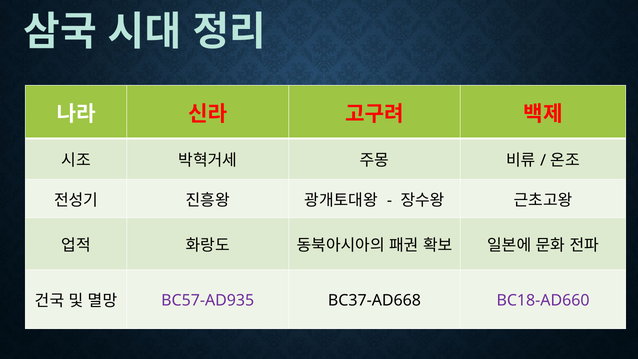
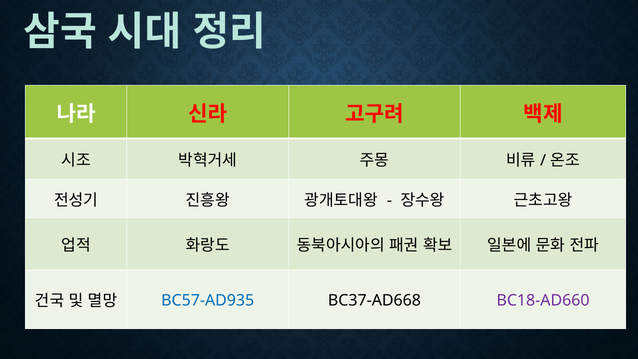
BC57-AD935 colour: purple -> blue
